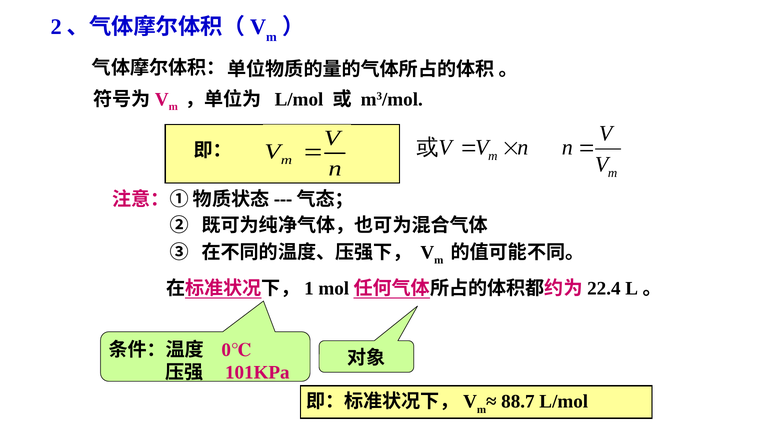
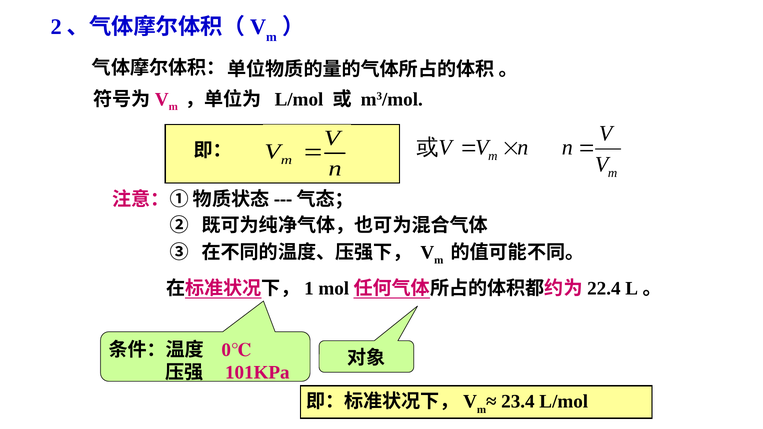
88.7: 88.7 -> 23.4
